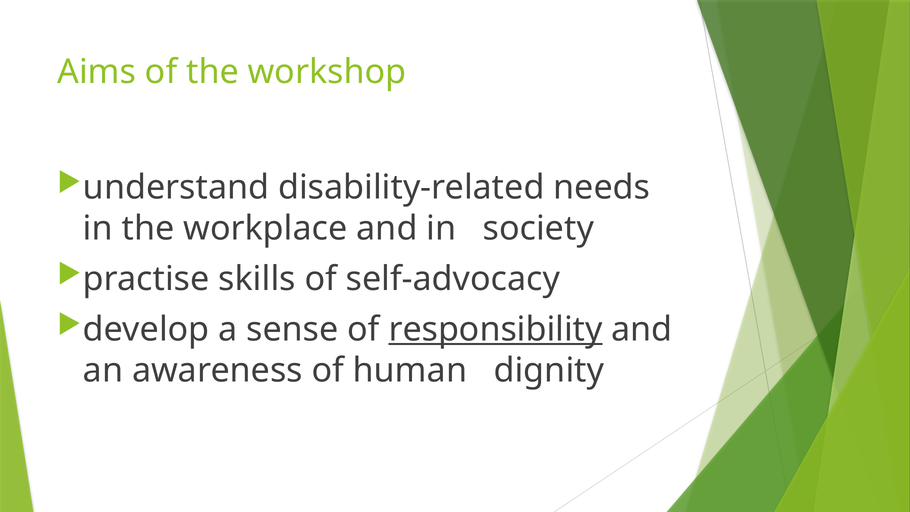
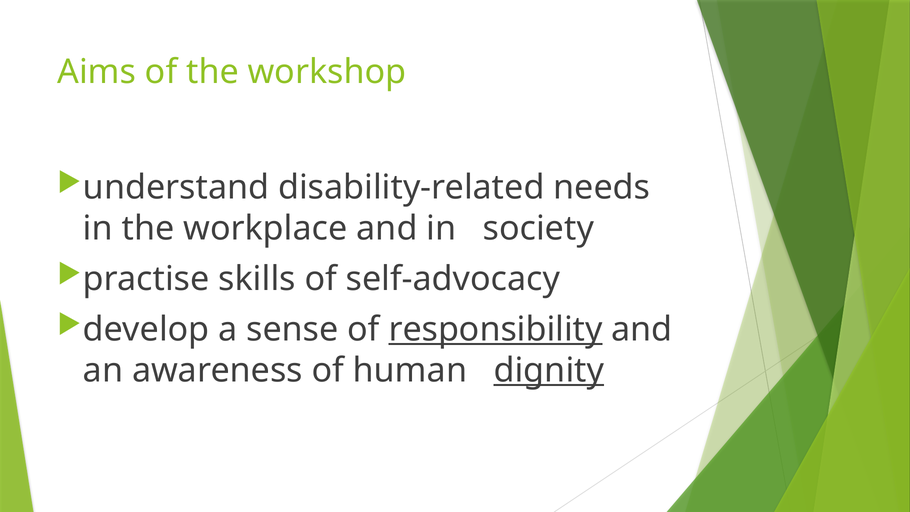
dignity underline: none -> present
